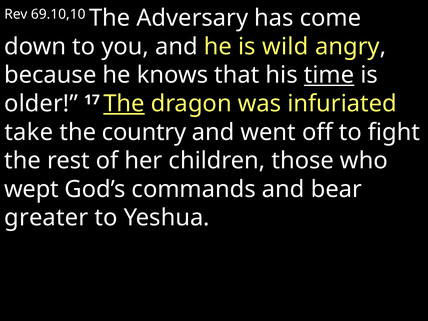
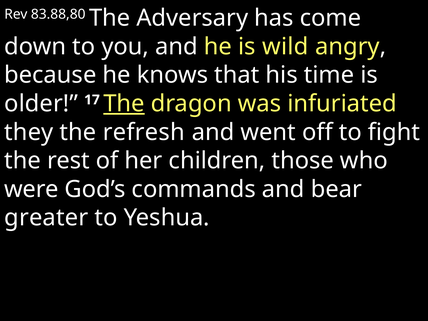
69.10,10: 69.10,10 -> 83.88,80
time underline: present -> none
take: take -> they
country: country -> refresh
wept: wept -> were
